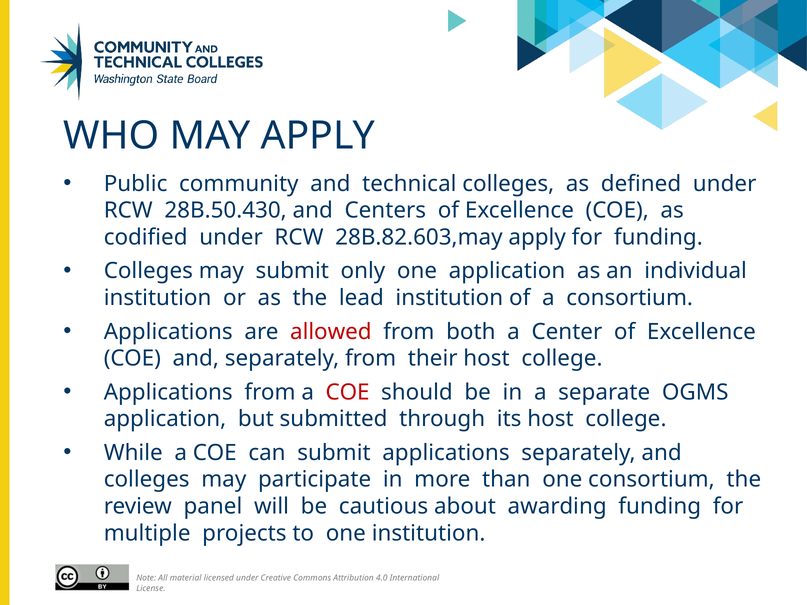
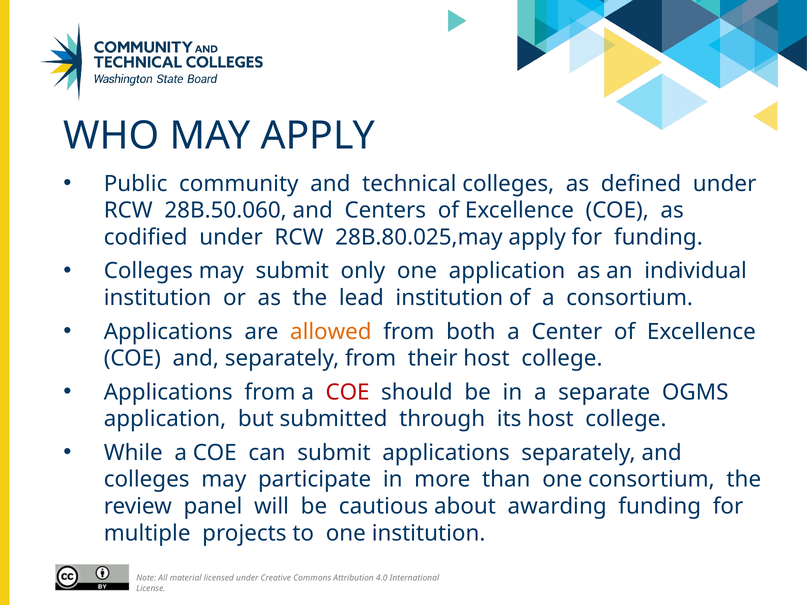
28B.50.430: 28B.50.430 -> 28B.50.060
28B.82.603,may: 28B.82.603,may -> 28B.80.025,may
allowed colour: red -> orange
